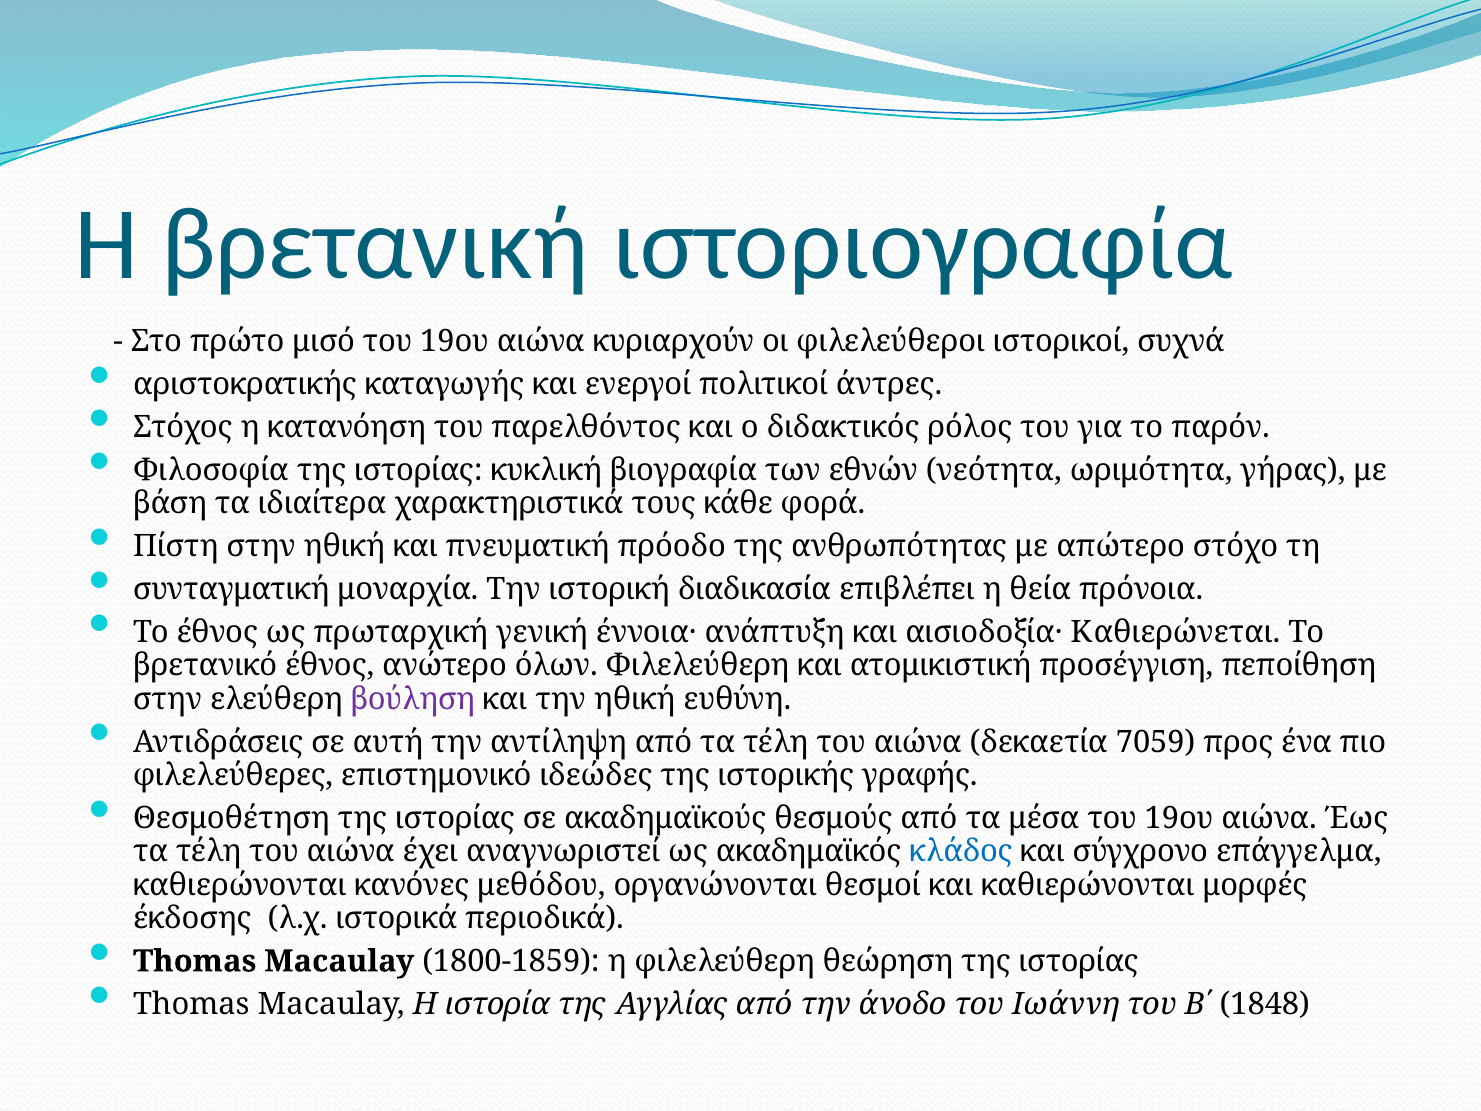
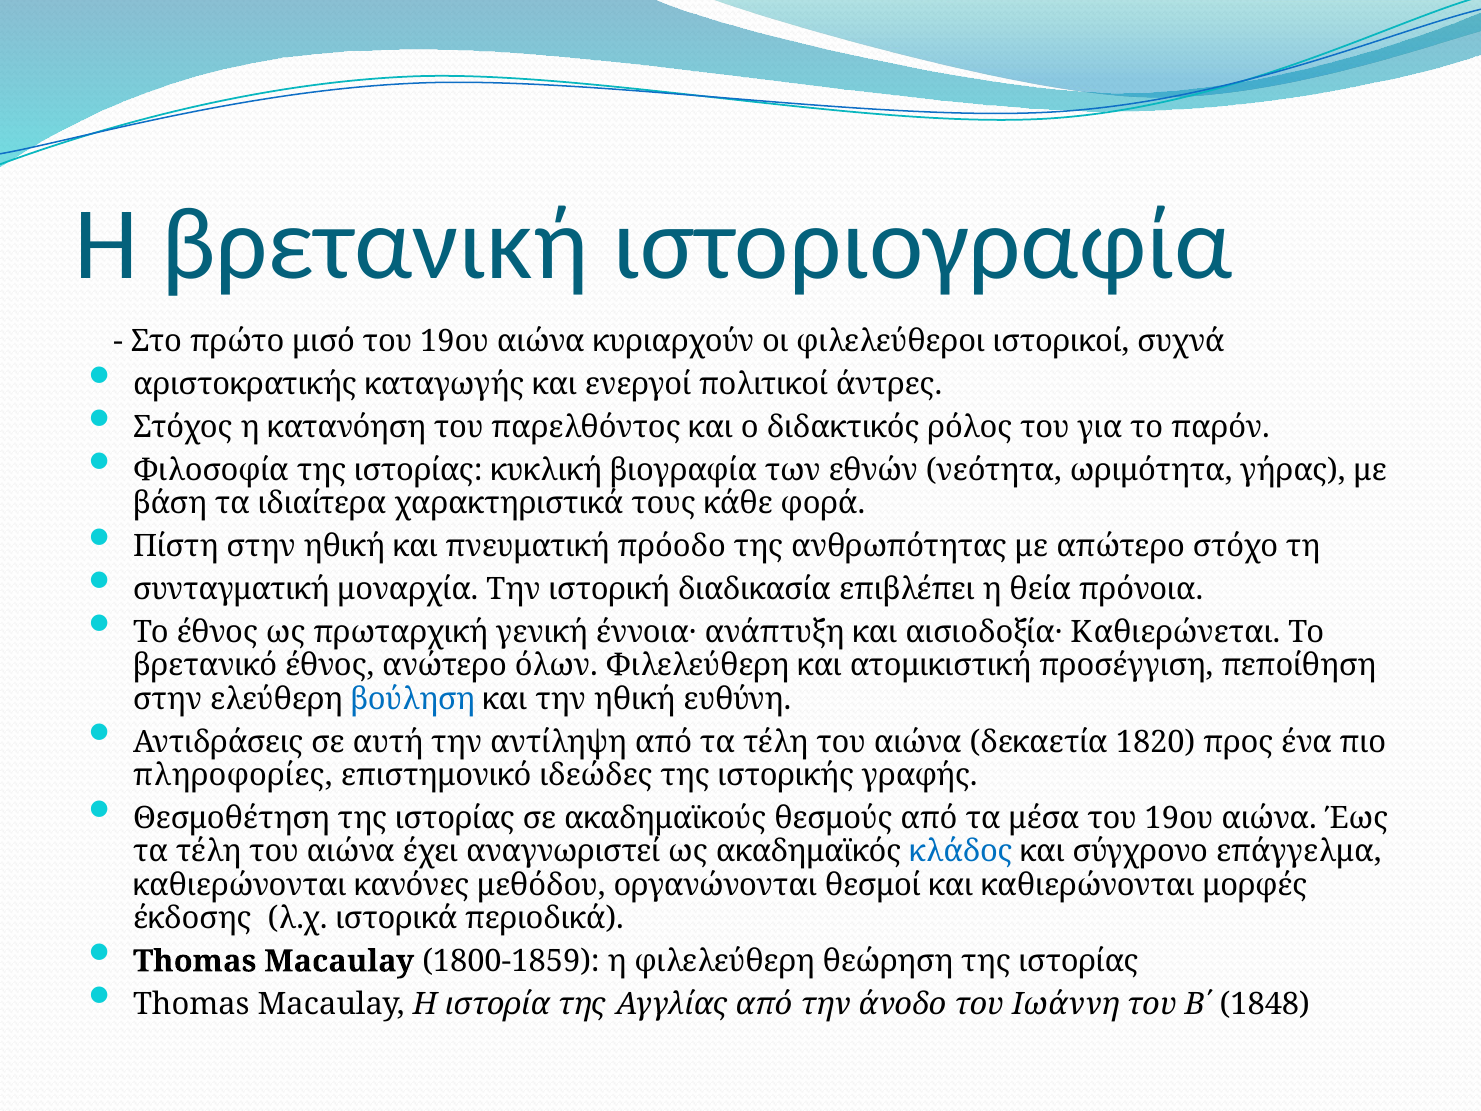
βούληση colour: purple -> blue
7059: 7059 -> 1820
φιλελεύθερες: φιλελεύθερες -> πληροφορίες
